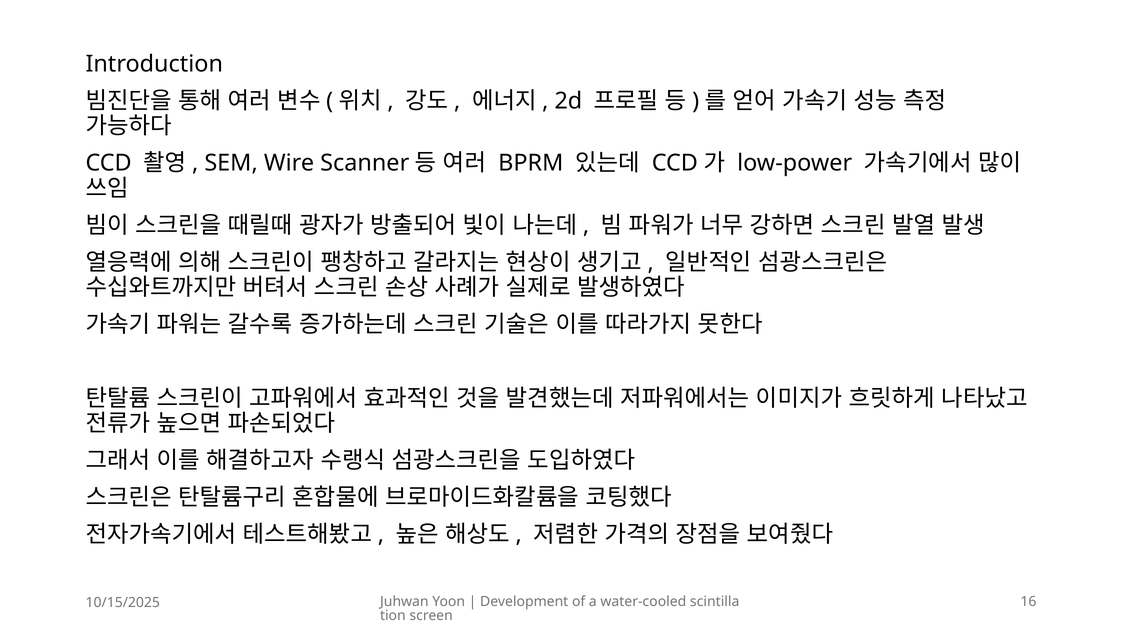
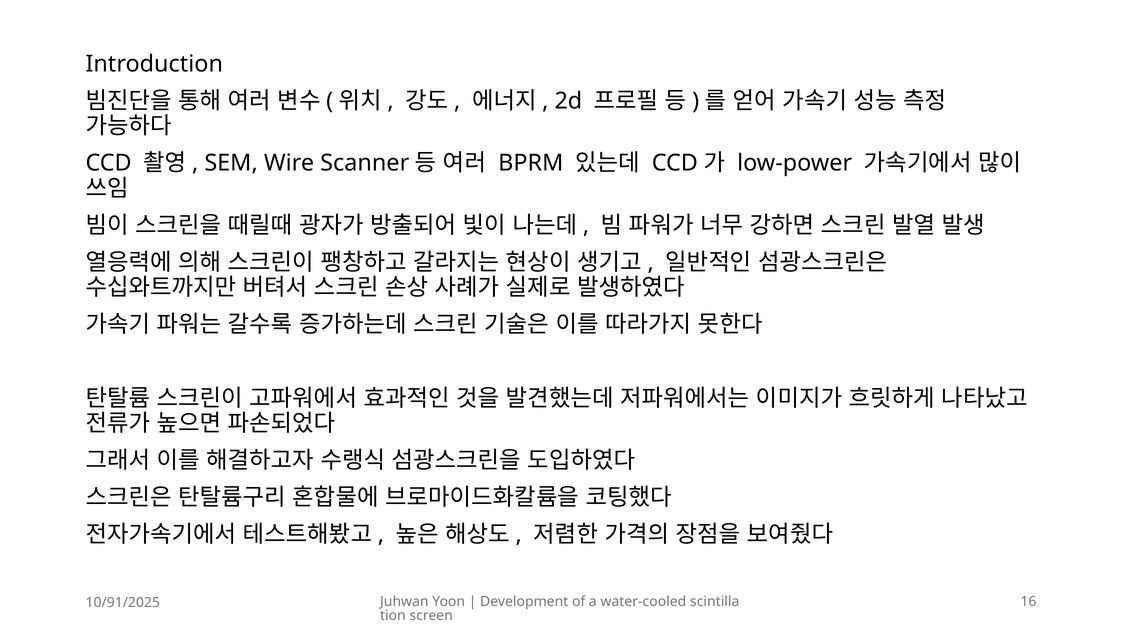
10/15/2025: 10/15/2025 -> 10/91/2025
